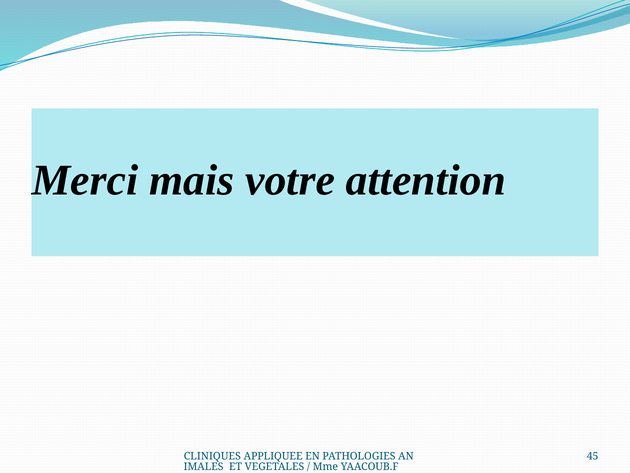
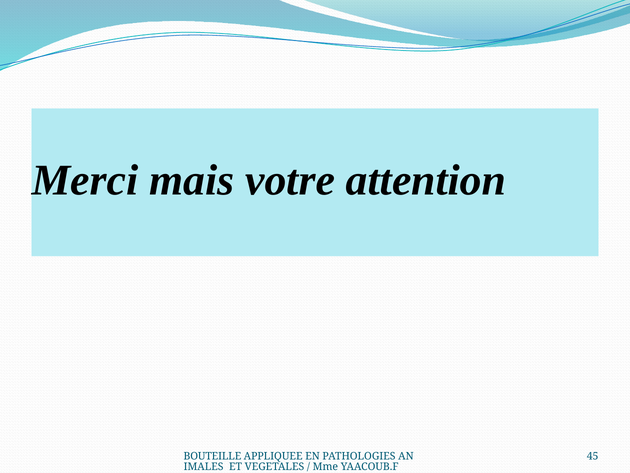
CLINIQUES: CLINIQUES -> BOUTEILLE
